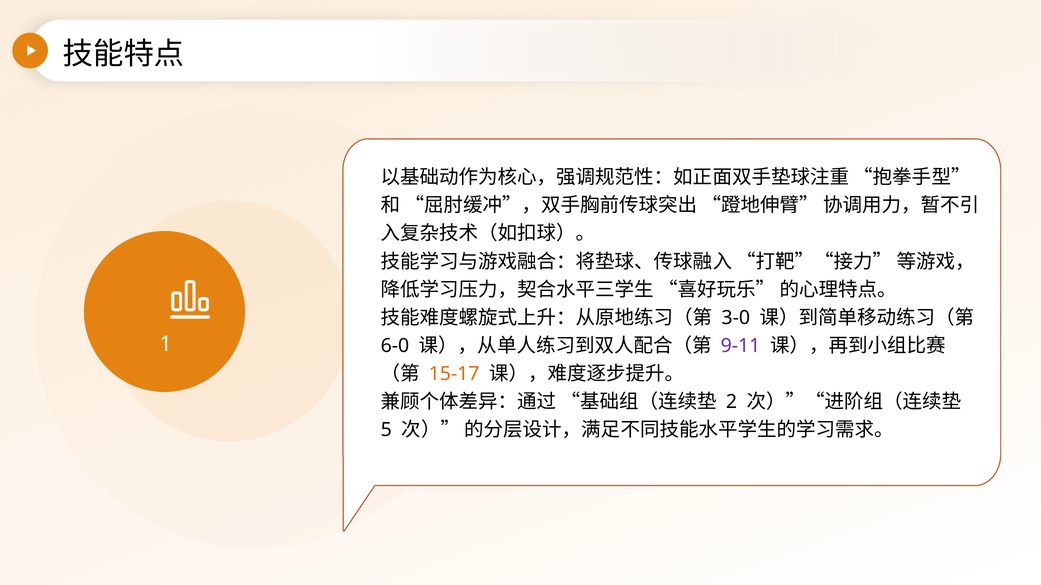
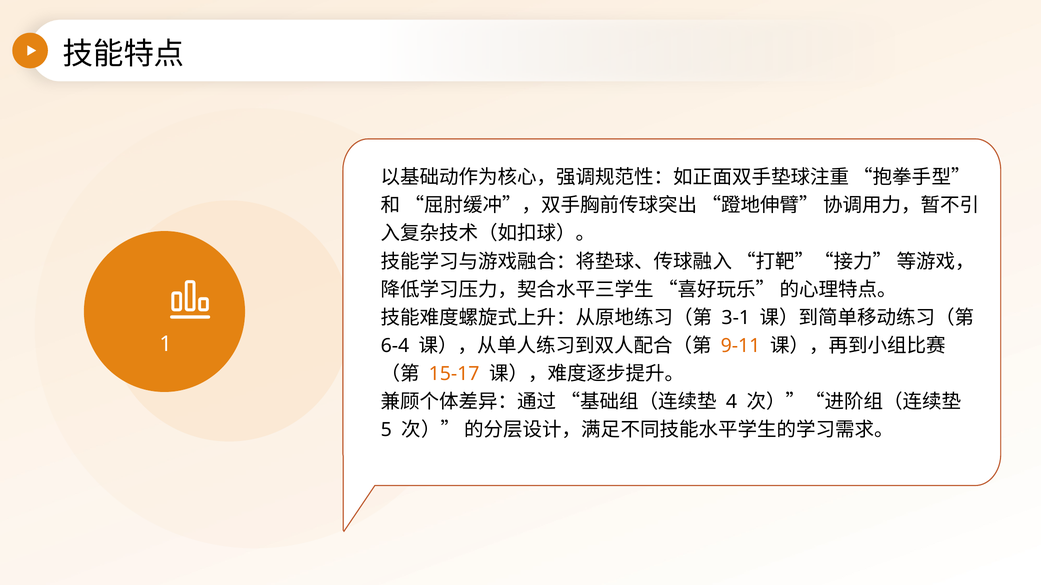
3-0: 3-0 -> 3-1
6-0: 6-0 -> 6-4
9-11 colour: purple -> orange
2: 2 -> 4
